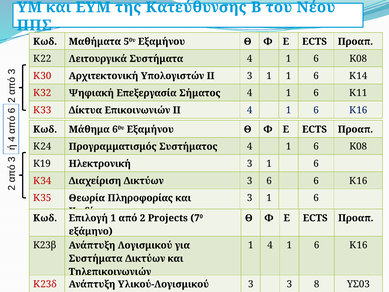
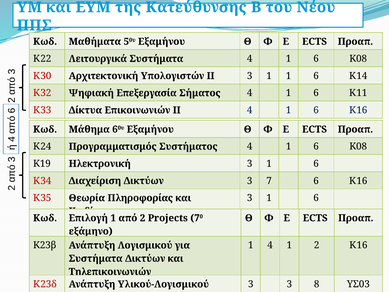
3 6: 6 -> 7
1 4 1 6: 6 -> 2
